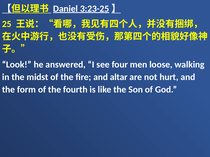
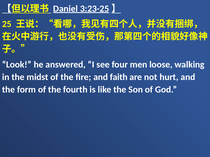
altar: altar -> faith
